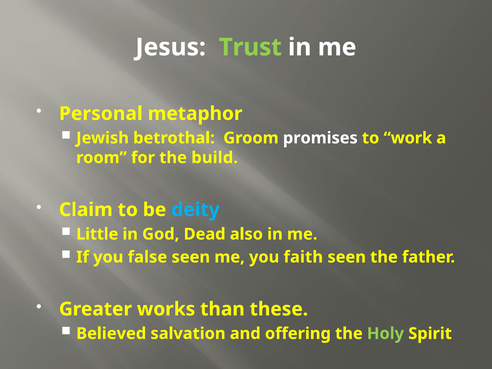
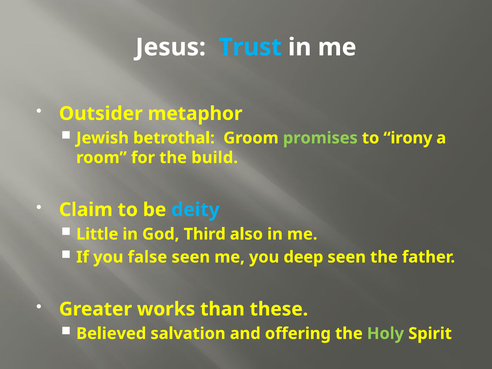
Trust colour: light green -> light blue
Personal: Personal -> Outsider
promises colour: white -> light green
work: work -> irony
Dead: Dead -> Third
faith: faith -> deep
